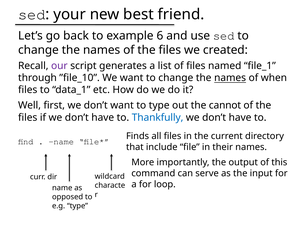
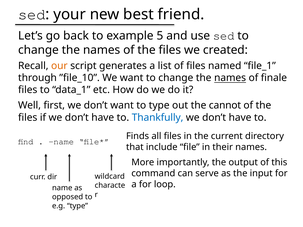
6: 6 -> 5
our colour: purple -> orange
when: when -> finale
